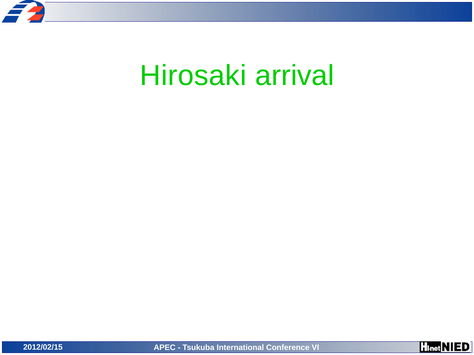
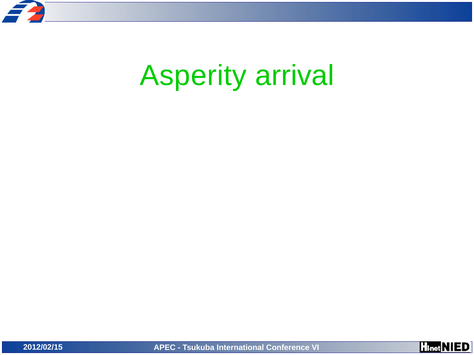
Hirosaki: Hirosaki -> Asperity
